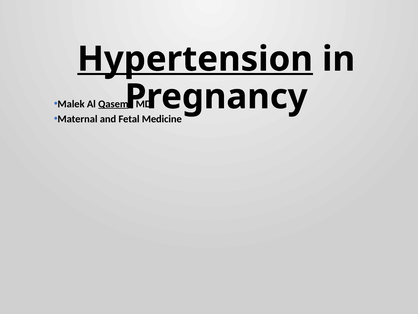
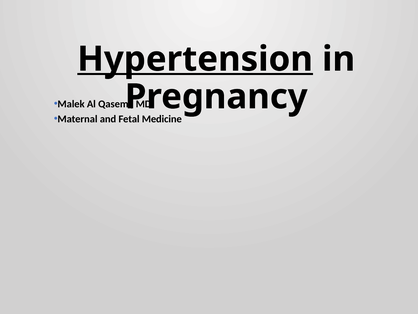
Qasem underline: present -> none
